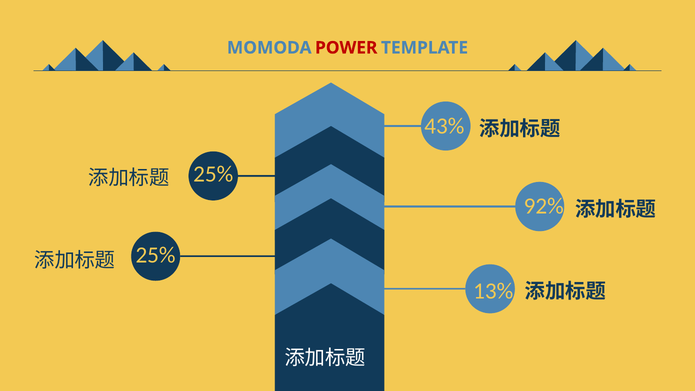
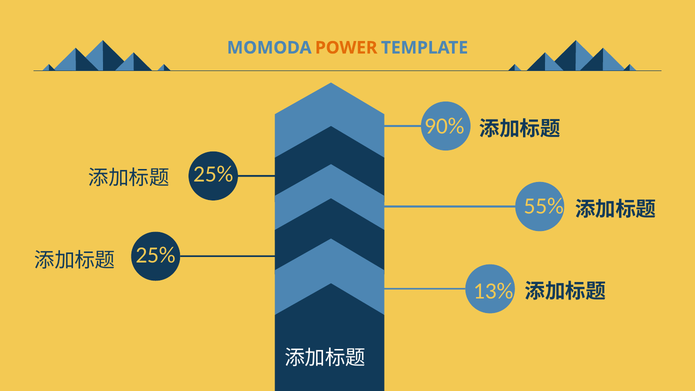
POWER colour: red -> orange
43%: 43% -> 90%
92%: 92% -> 55%
